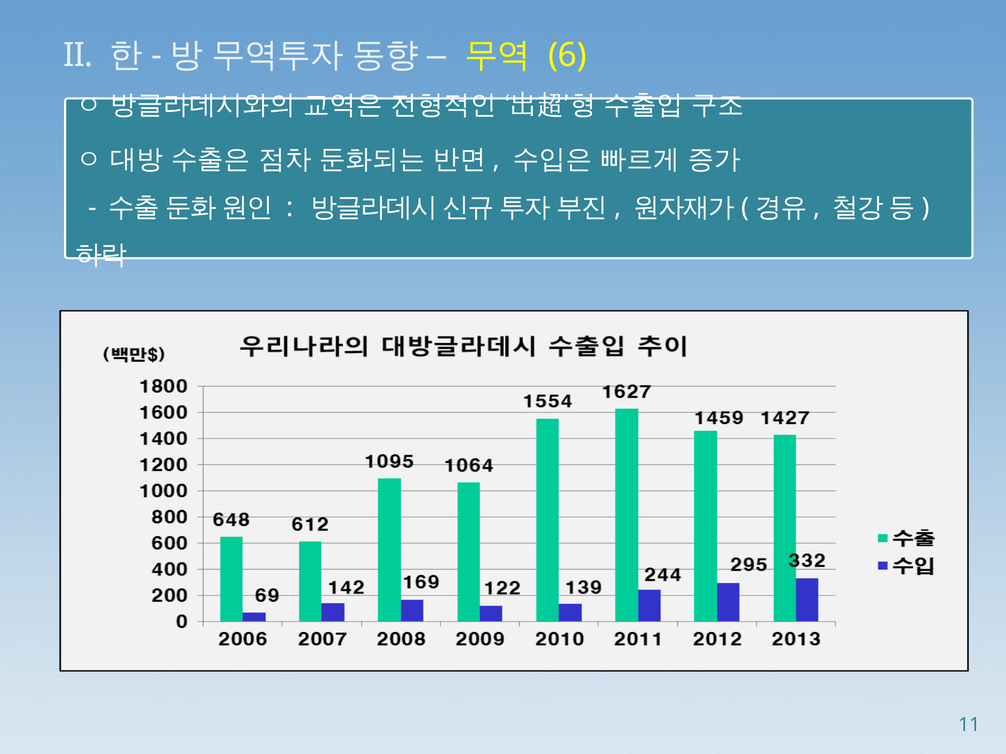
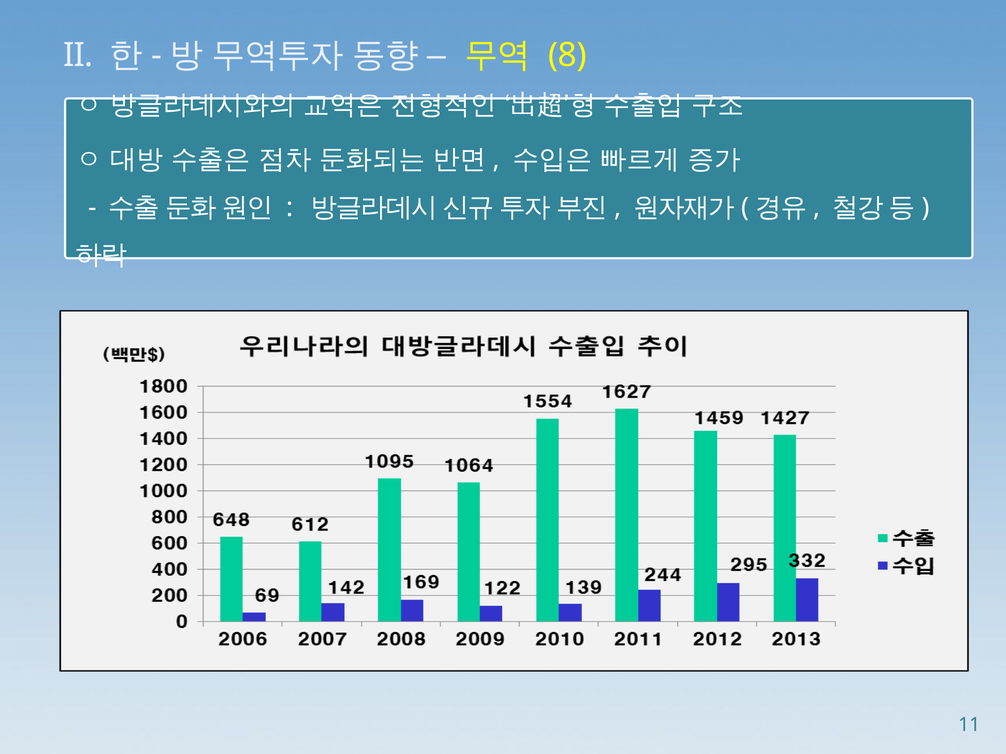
6: 6 -> 8
